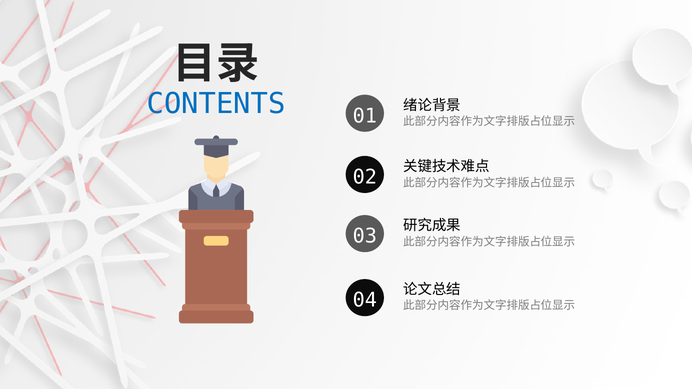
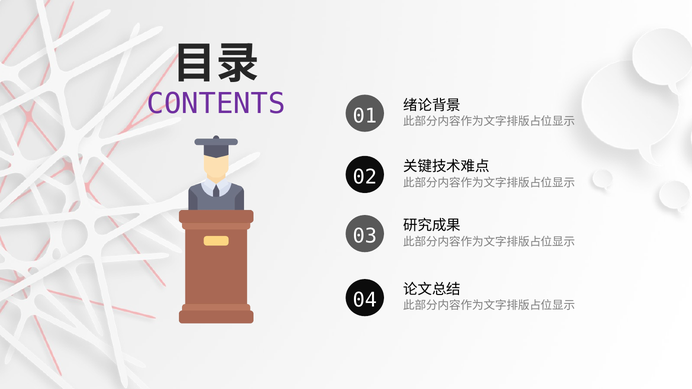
CONTENTS colour: blue -> purple
